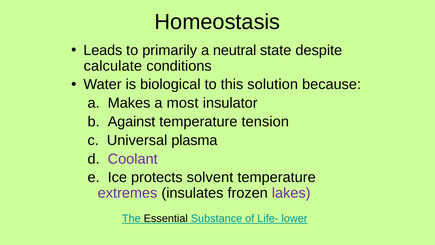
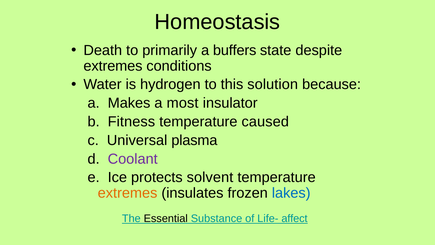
Leads: Leads -> Death
neutral: neutral -> buffers
calculate at (113, 66): calculate -> extremes
biological: biological -> hydrogen
Against: Against -> Fitness
tension: tension -> caused
extremes at (128, 193) colour: purple -> orange
lakes colour: purple -> blue
lower: lower -> affect
